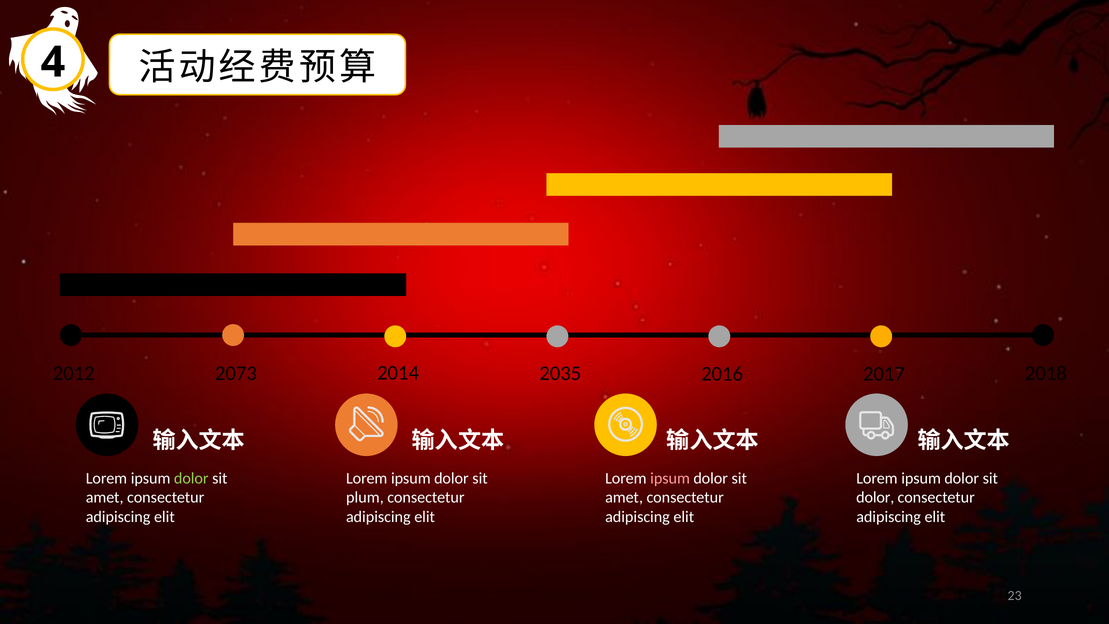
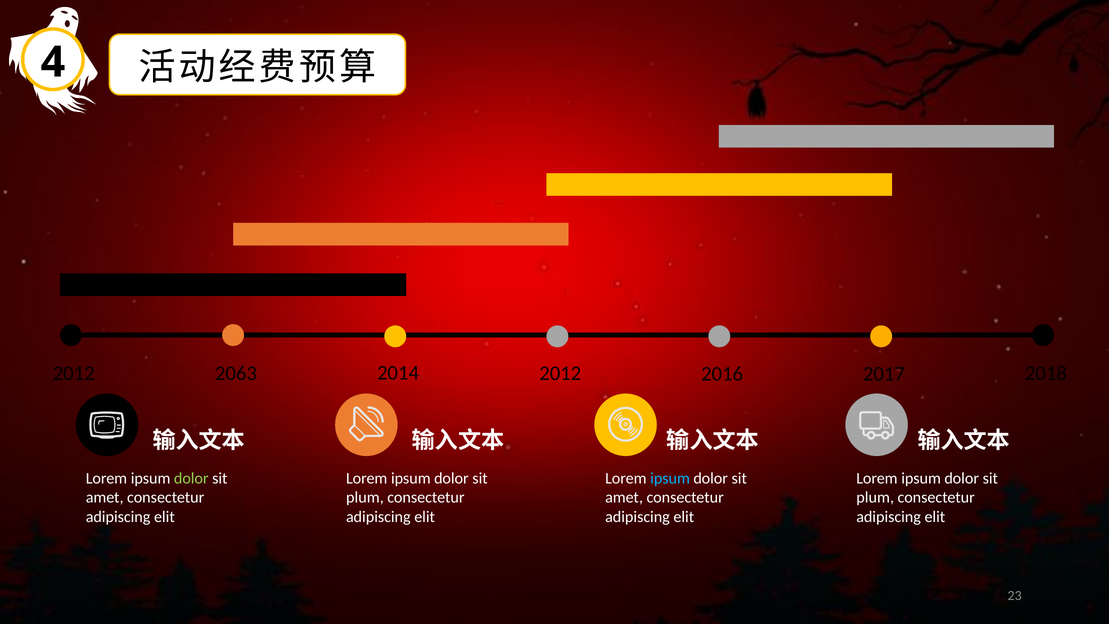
2035 at (560, 373): 2035 -> 2012
2073: 2073 -> 2063
ipsum at (670, 478) colour: pink -> light blue
dolor at (875, 498): dolor -> plum
